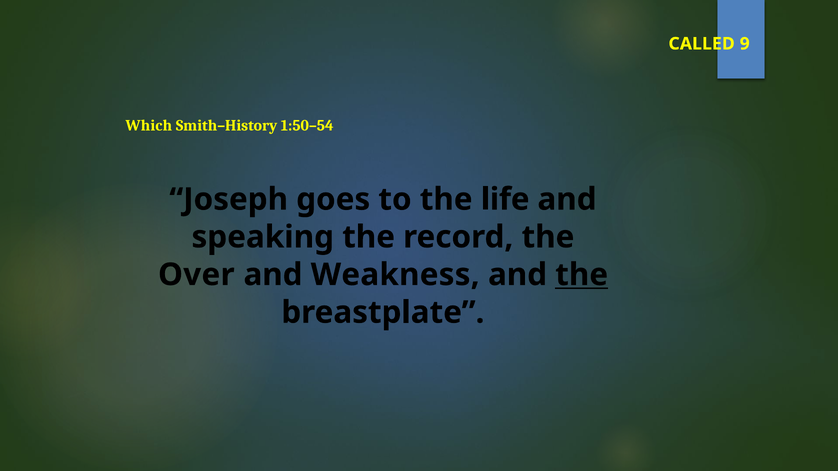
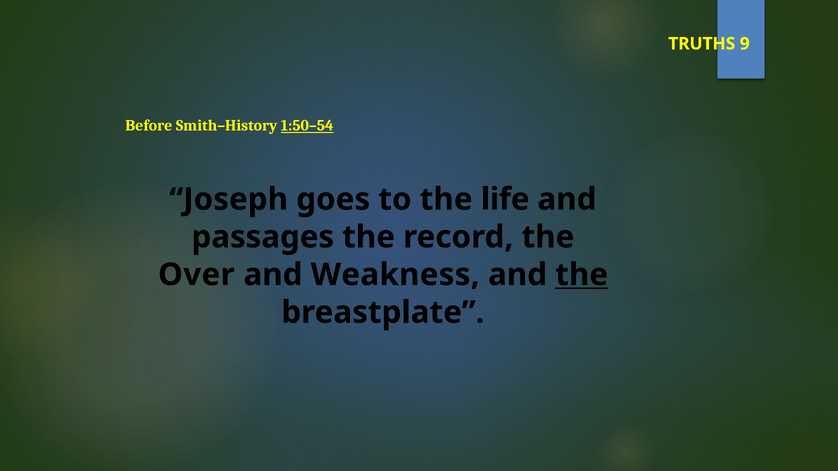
CALLED: CALLED -> TRUTHS
Which: Which -> Before
1:50–54 underline: none -> present
speaking: speaking -> passages
